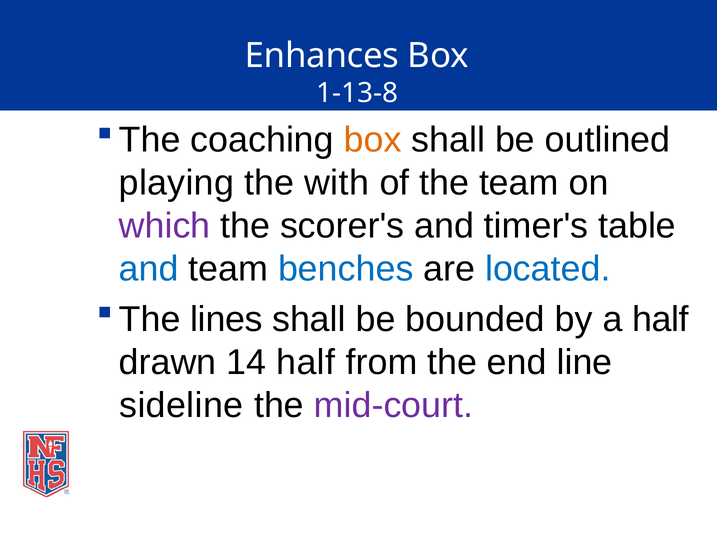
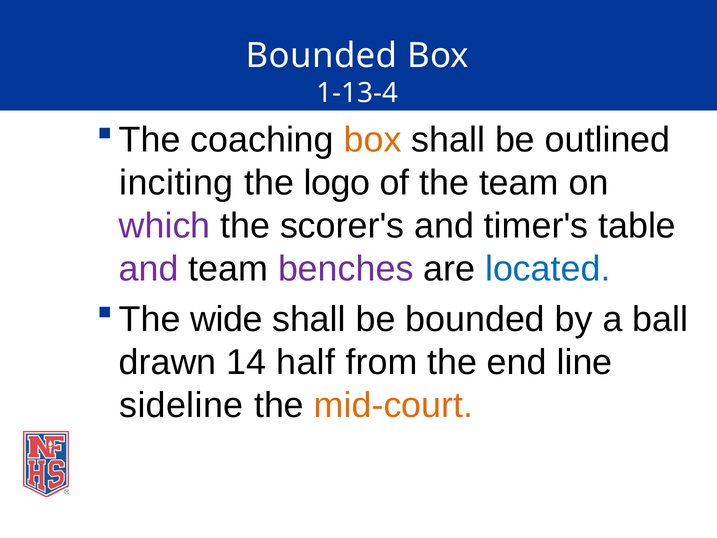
Enhances at (322, 56): Enhances -> Bounded
1-13-8: 1-13-8 -> 1-13-4
playing: playing -> inciting
with: with -> logo
and at (149, 269) colour: blue -> purple
benches colour: blue -> purple
lines: lines -> wide
a half: half -> ball
mid-court colour: purple -> orange
